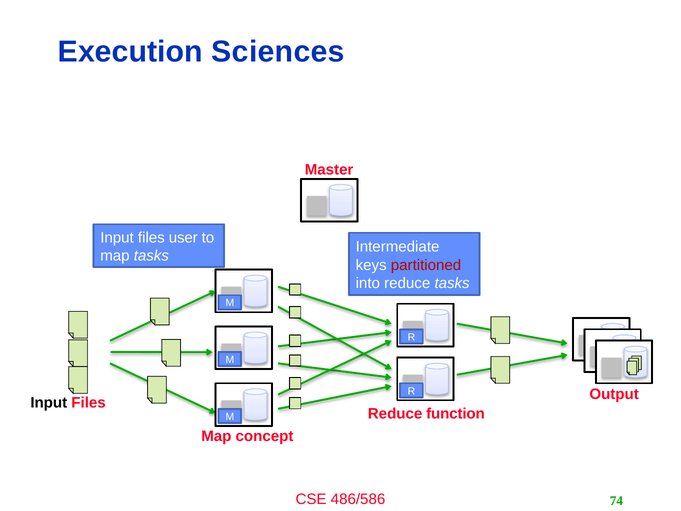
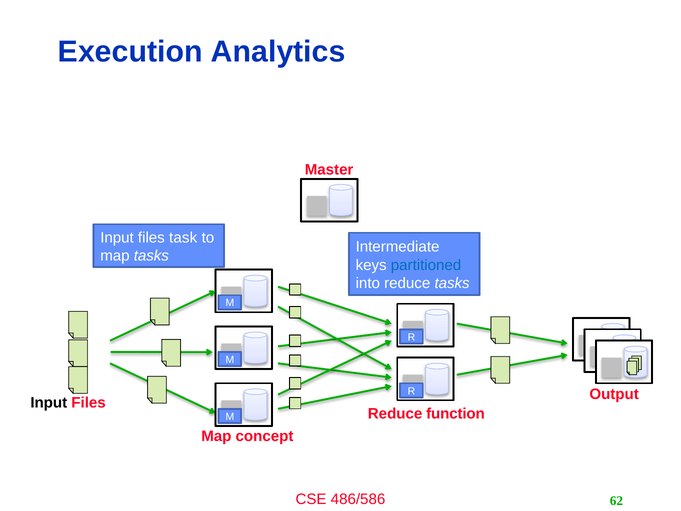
Sciences: Sciences -> Analytics
user: user -> task
partitioned colour: red -> blue
74: 74 -> 62
